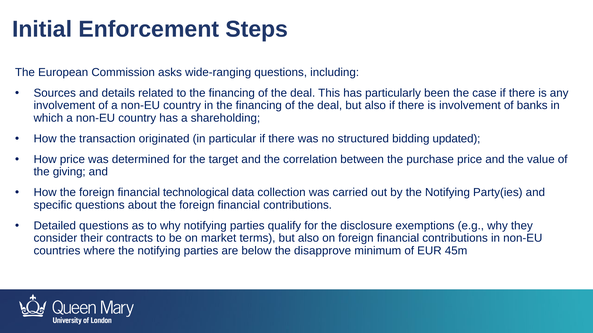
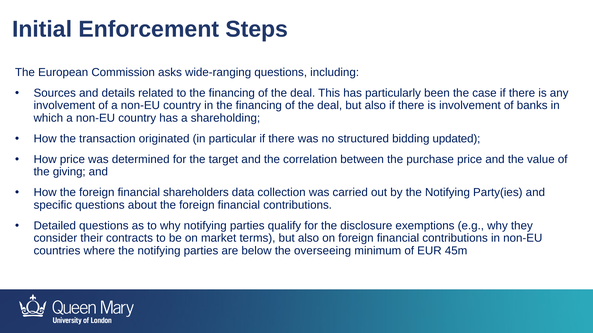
technological: technological -> shareholders
disapprove: disapprove -> overseeing
